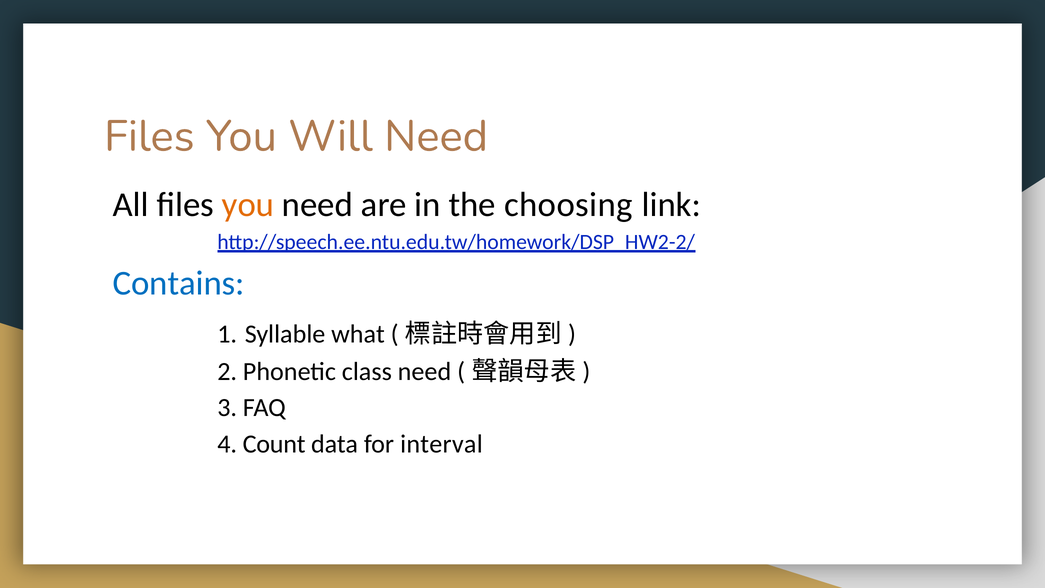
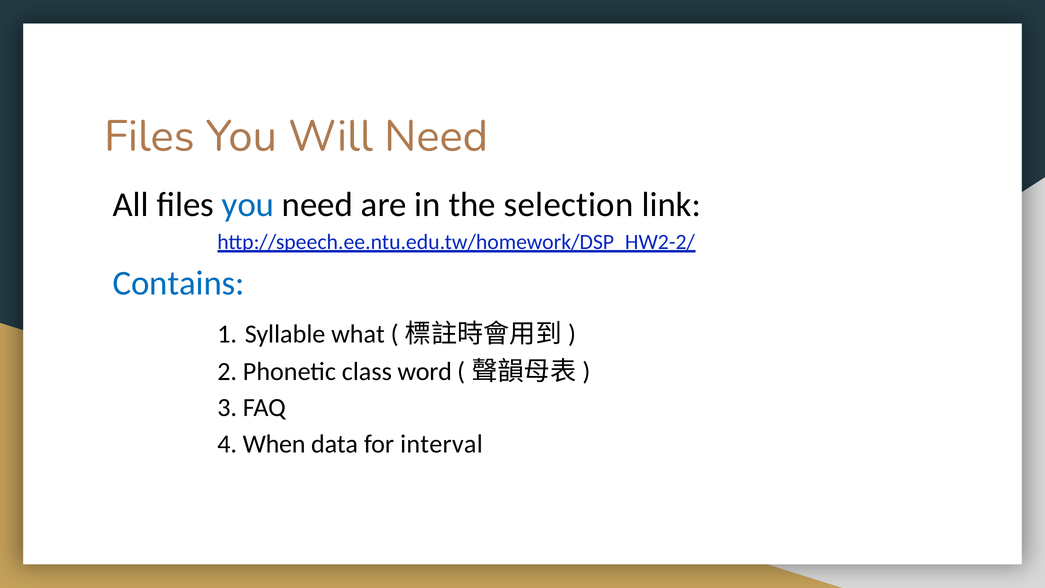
you at (248, 205) colour: orange -> blue
choosing: choosing -> selection
class need: need -> word
Count: Count -> When
